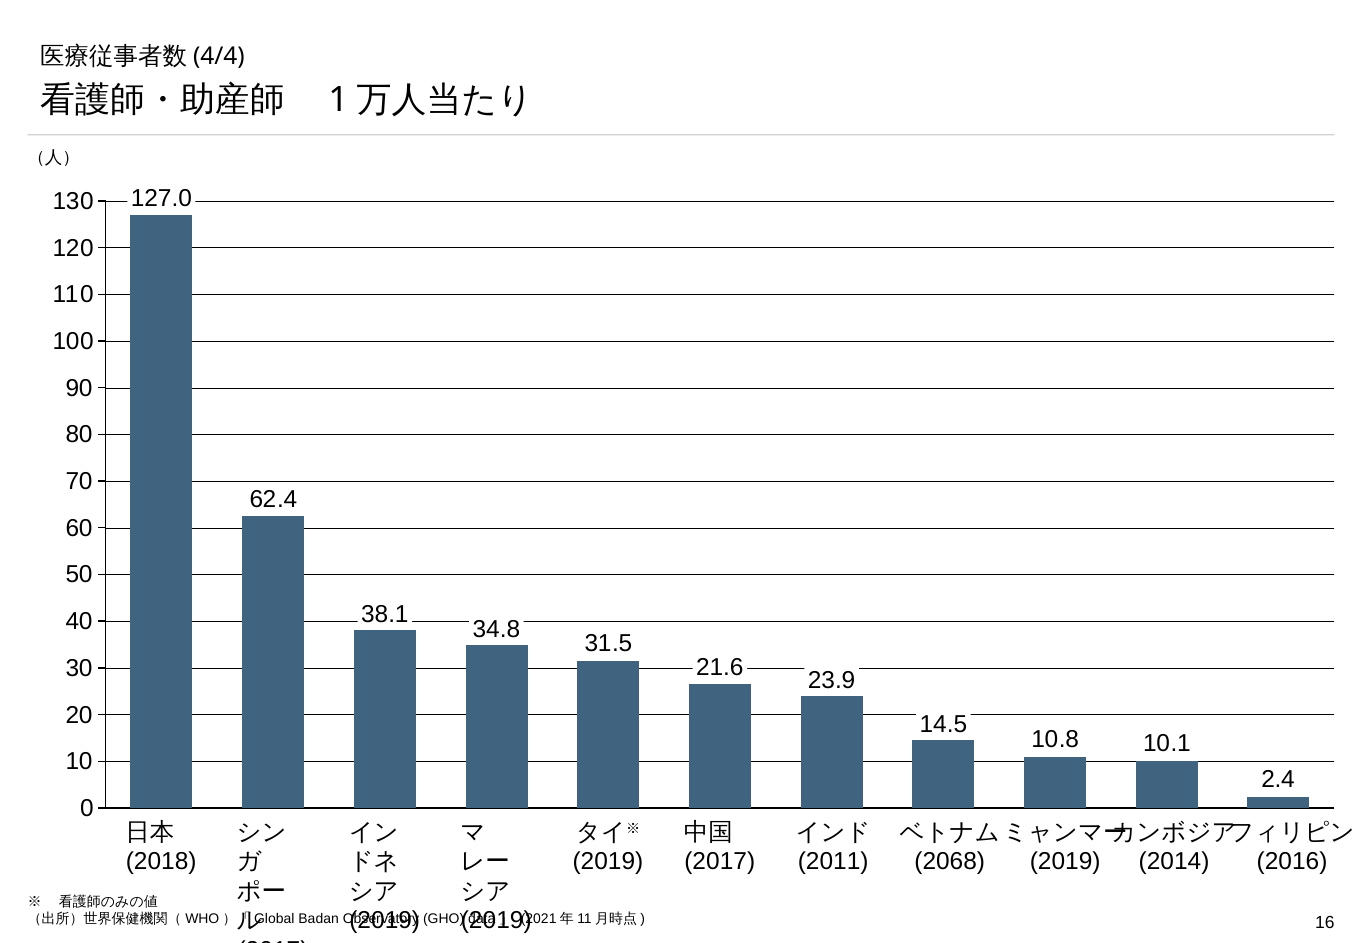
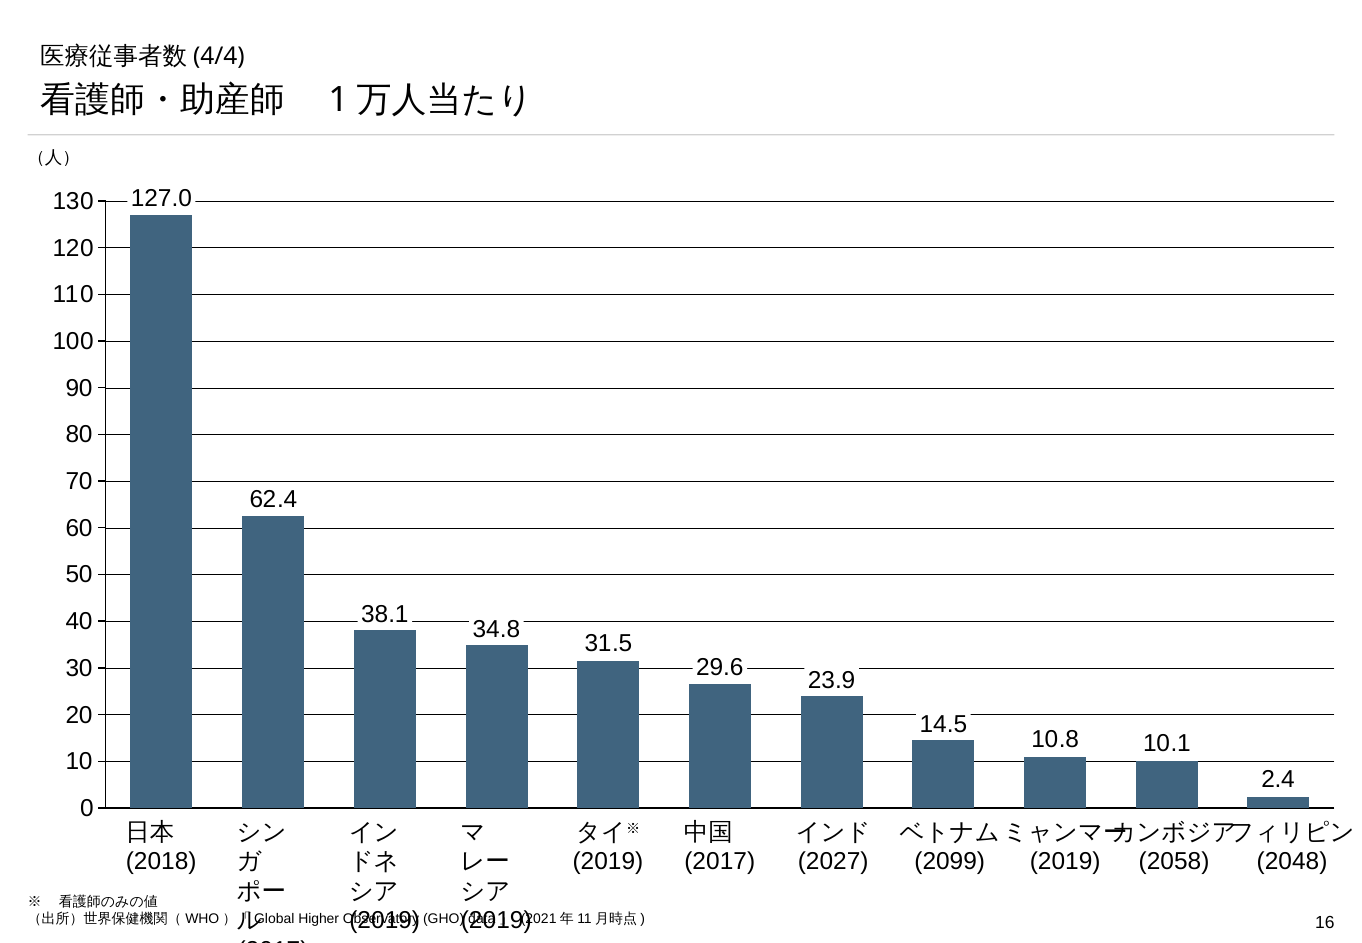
21.6: 21.6 -> 29.6
2011: 2011 -> 2027
2068: 2068 -> 2099
2014: 2014 -> 2058
2016: 2016 -> 2048
Badan: Badan -> Higher
